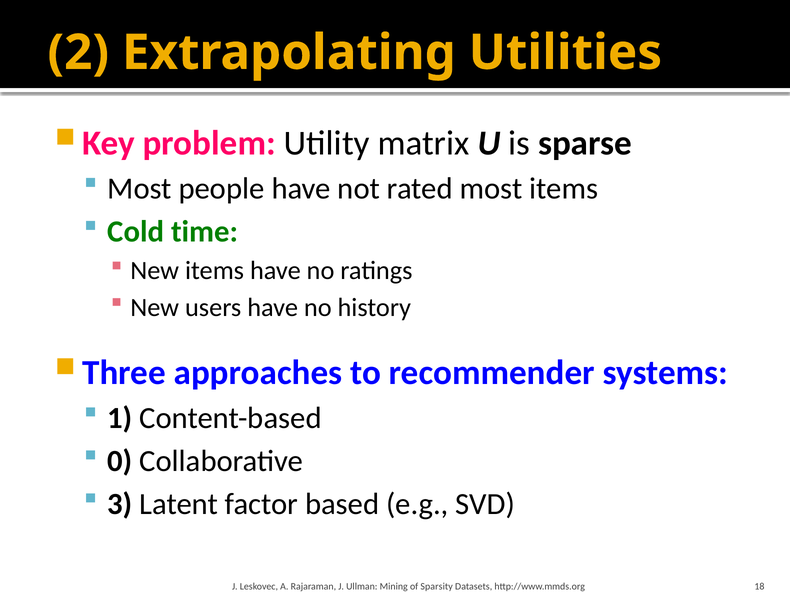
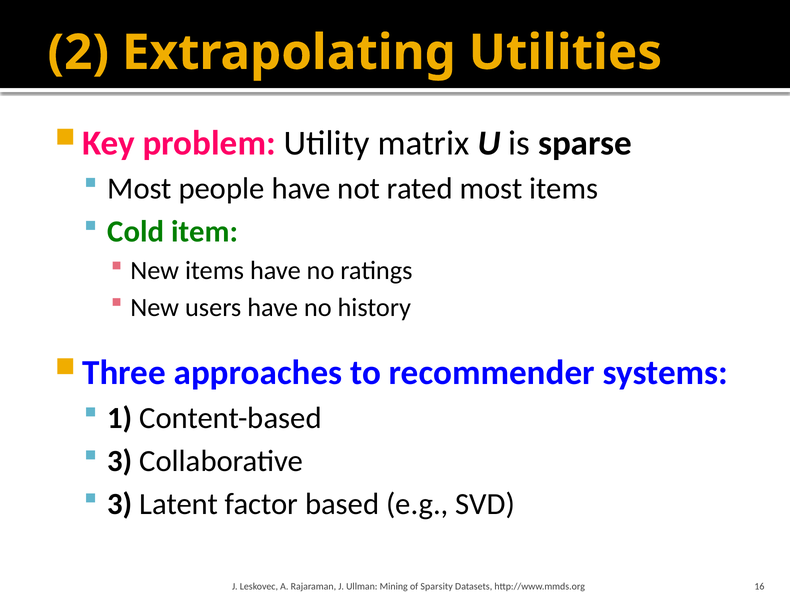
time: time -> item
0 at (120, 461): 0 -> 3
18: 18 -> 16
